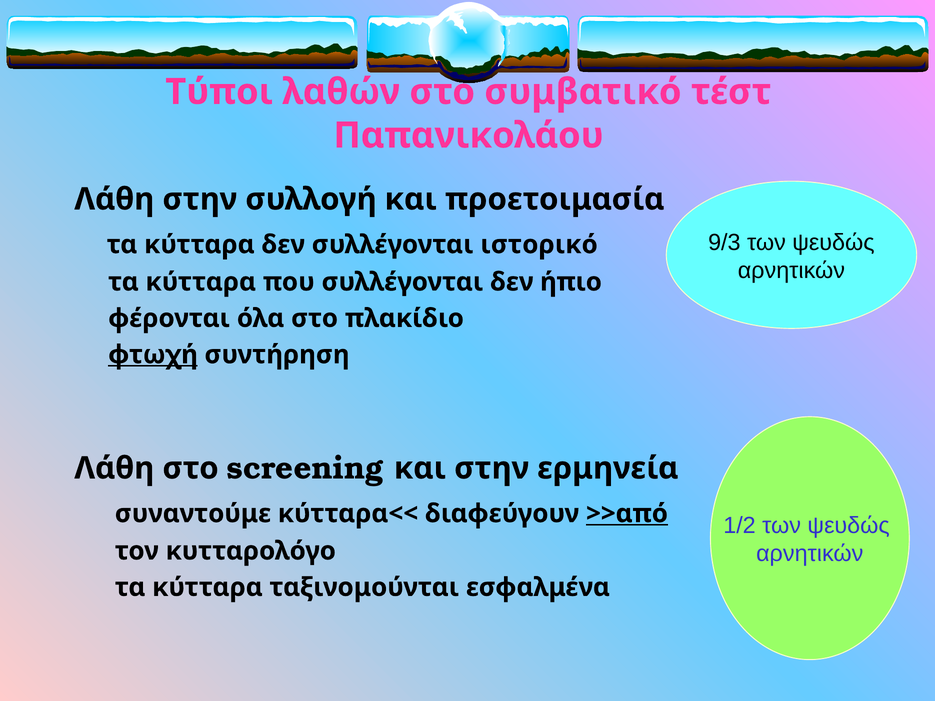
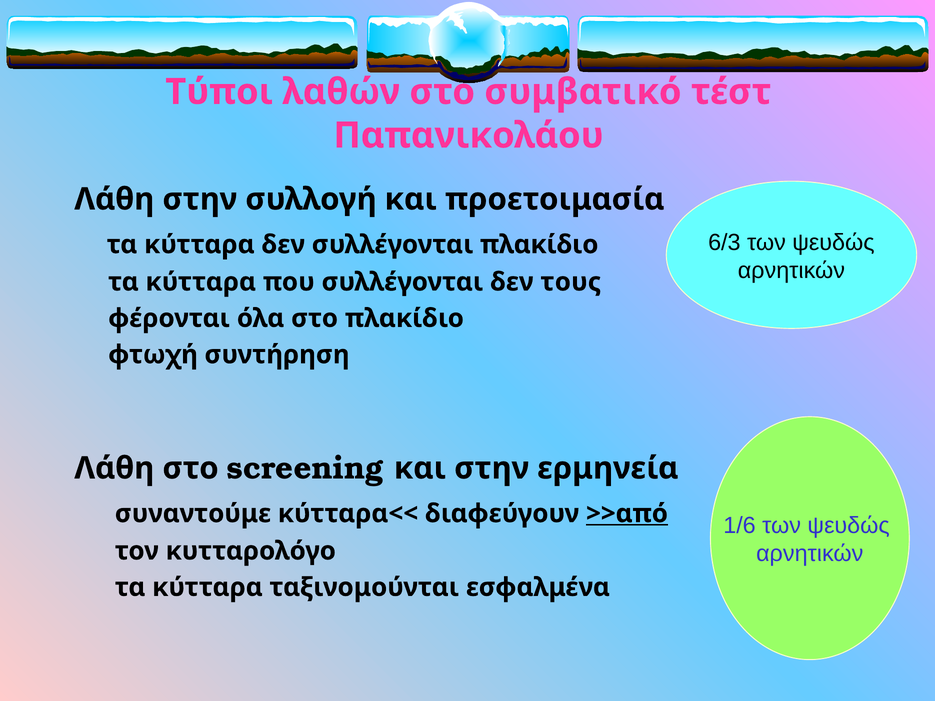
9/3: 9/3 -> 6/3
συλλέγονται ιστορικό: ιστορικό -> πλακίδιο
ήπιο: ήπιο -> τους
φτωχή underline: present -> none
1/2: 1/2 -> 1/6
